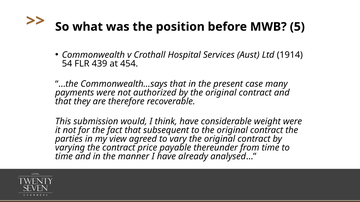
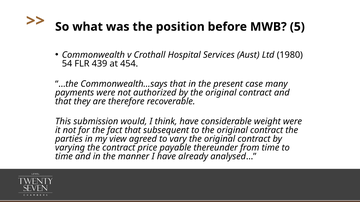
1914: 1914 -> 1980
